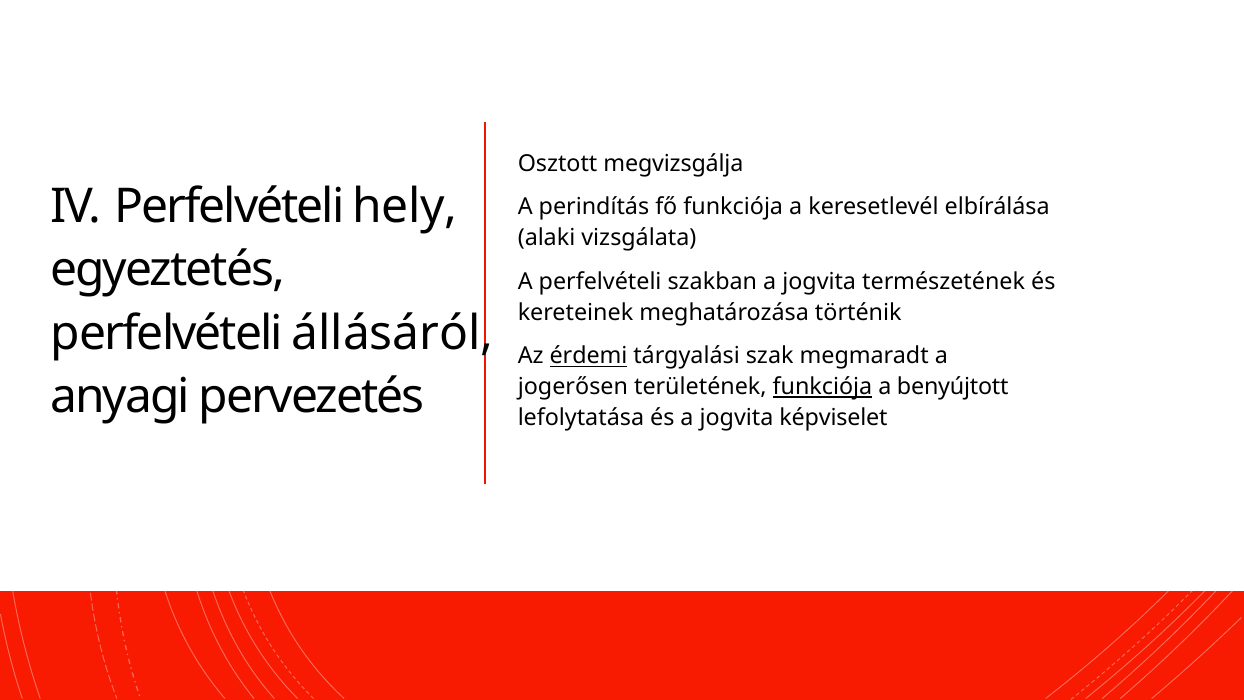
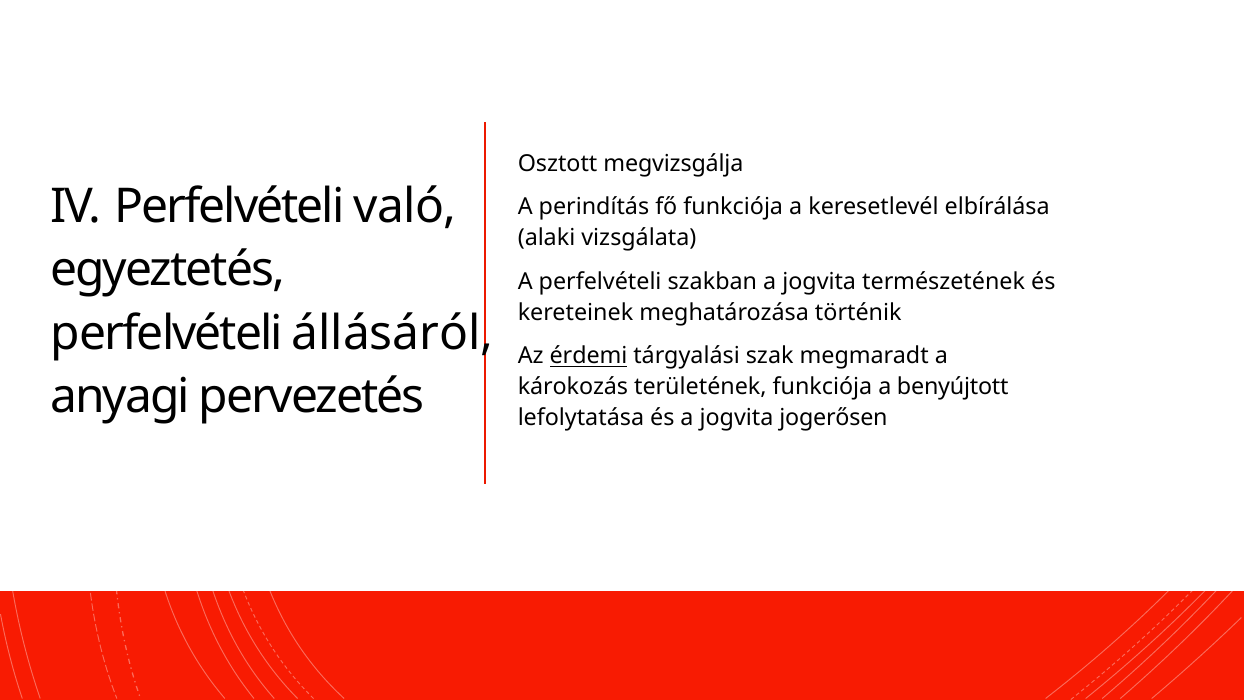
hely: hely -> való
jogerősen: jogerősen -> károkozás
funkciója at (822, 387) underline: present -> none
képviselet: képviselet -> jogerősen
